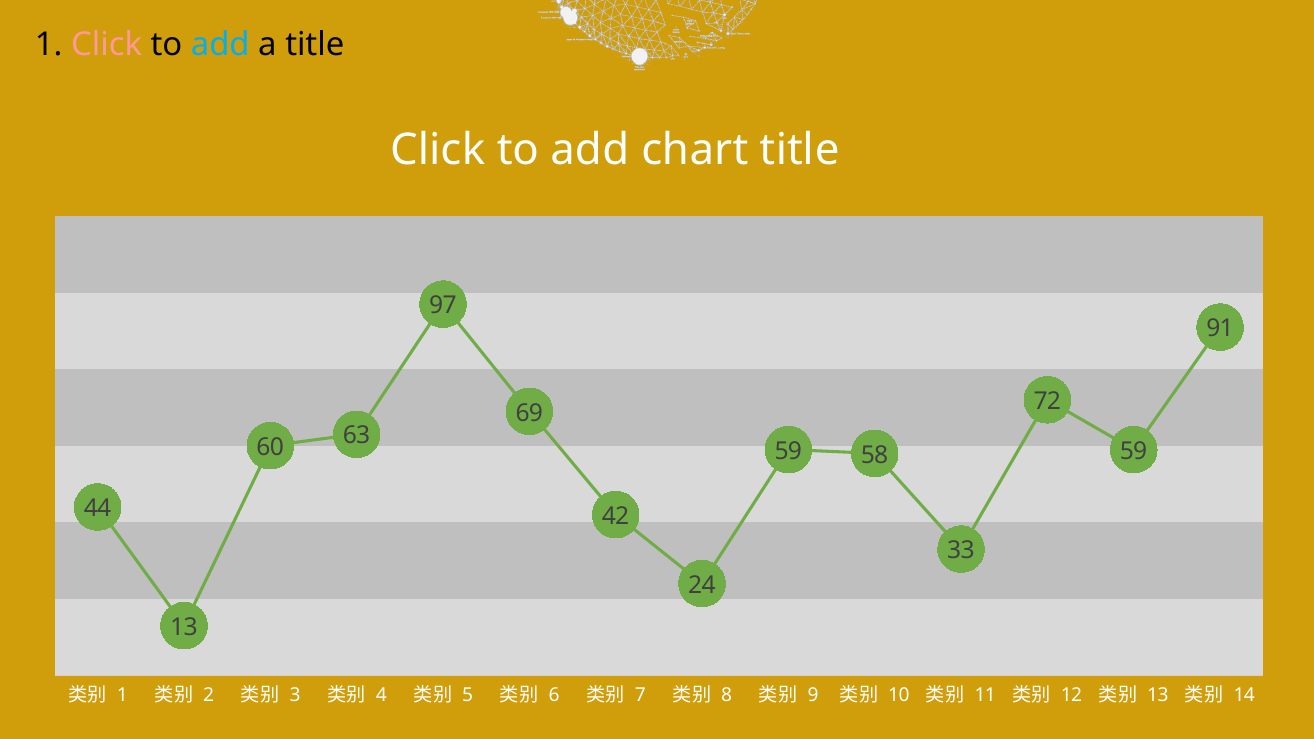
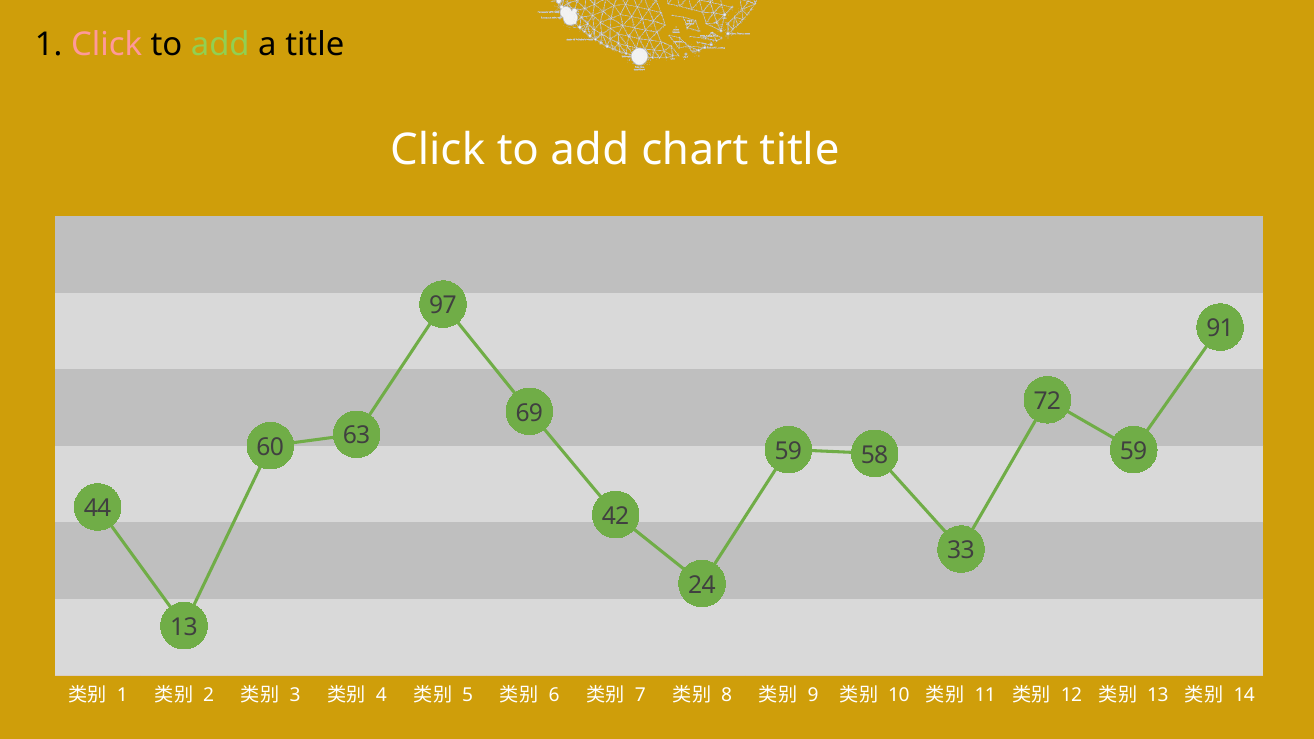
add at (220, 45) colour: light blue -> light green
